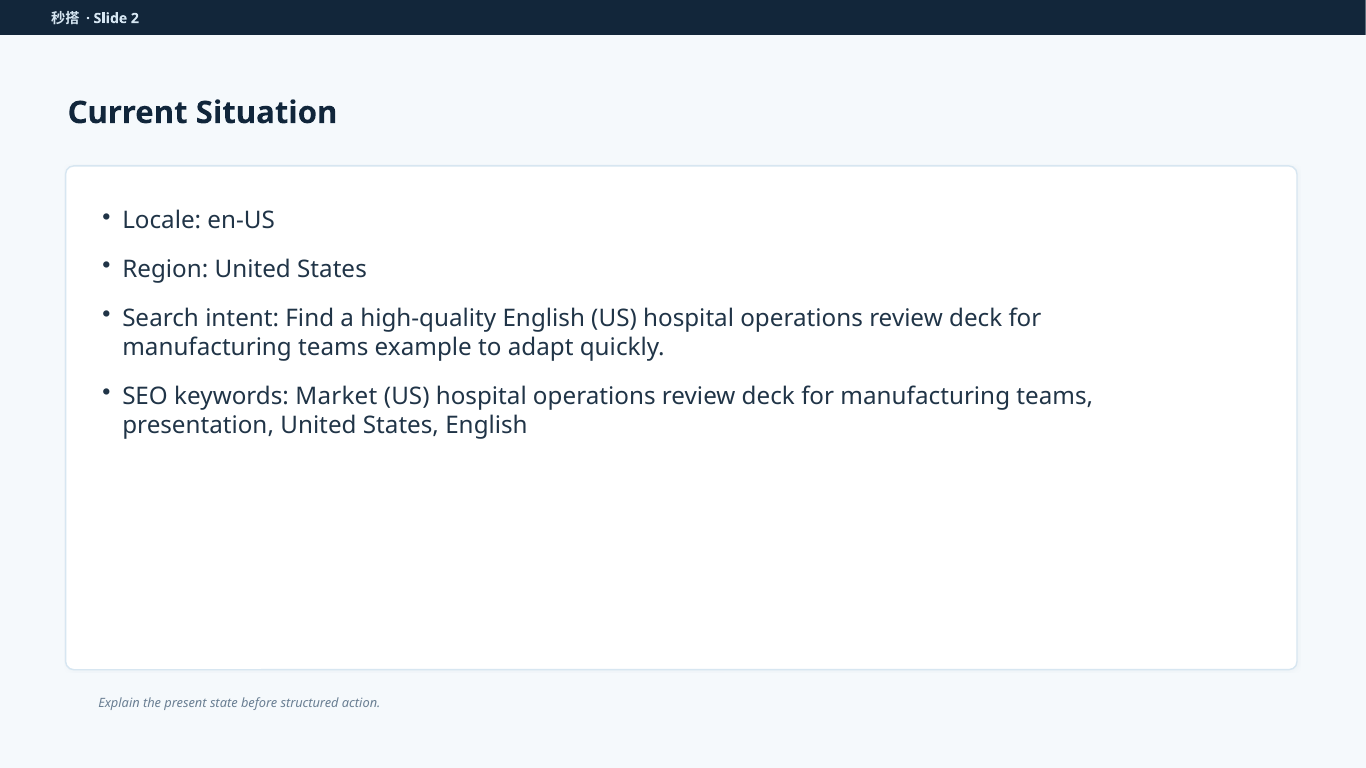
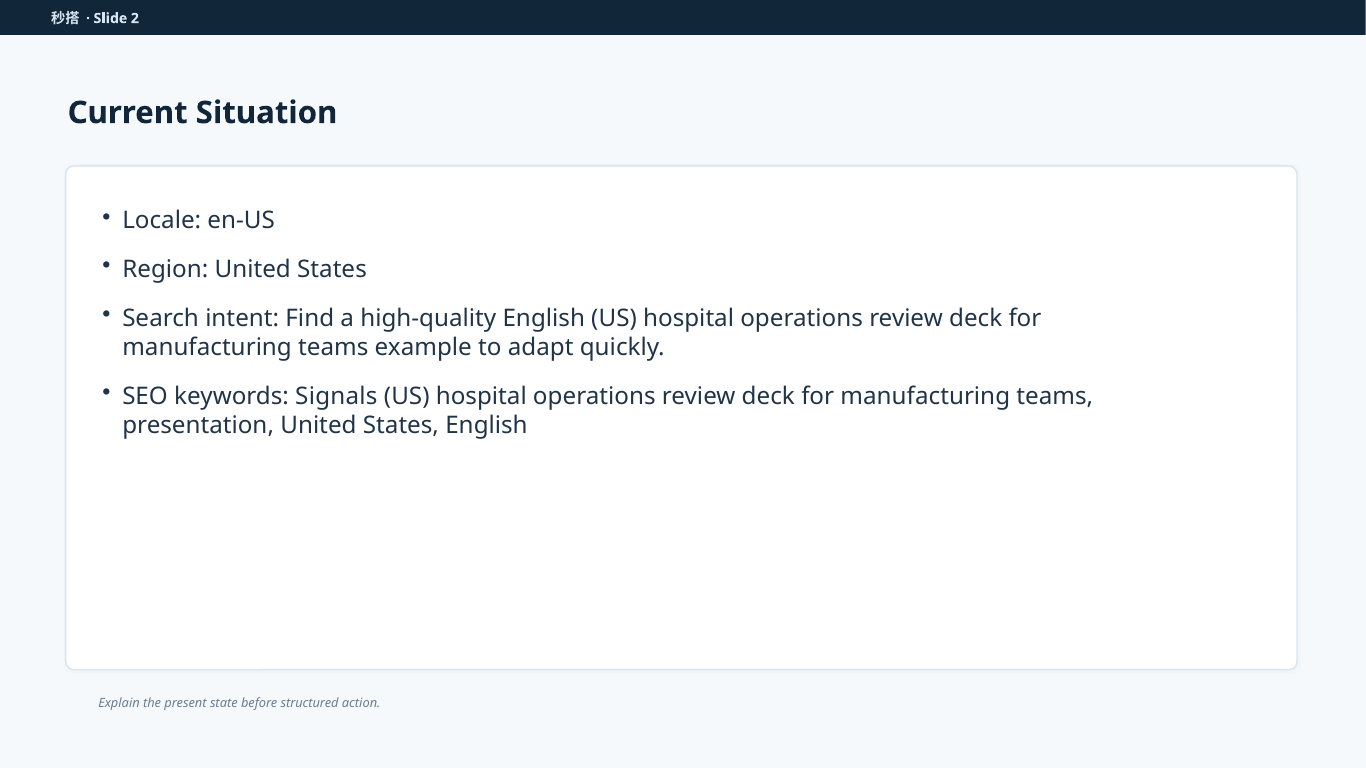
Market: Market -> Signals
